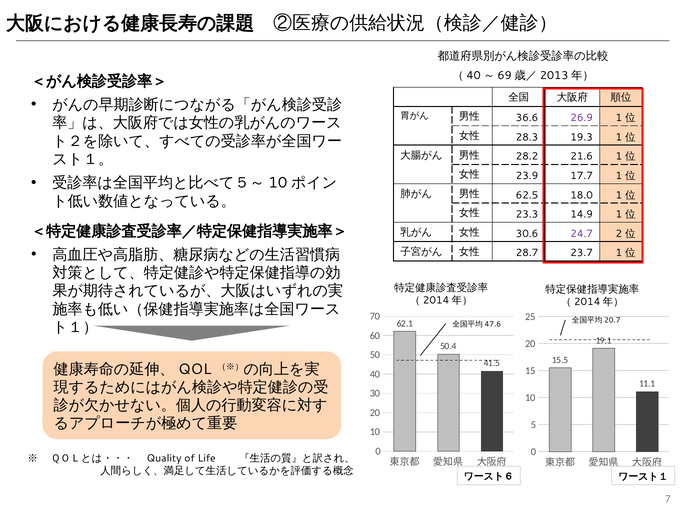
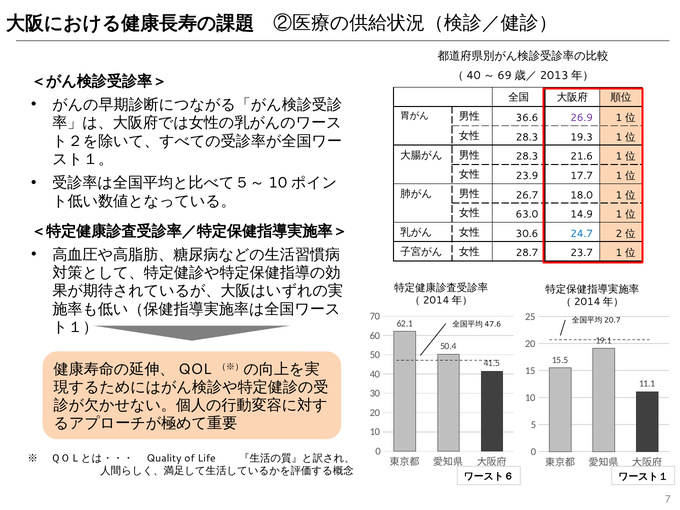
28.2 at (527, 157): 28.2 -> 28.3
62.5: 62.5 -> 26.7
23.3: 23.3 -> 63.0
24.7 colour: purple -> blue
